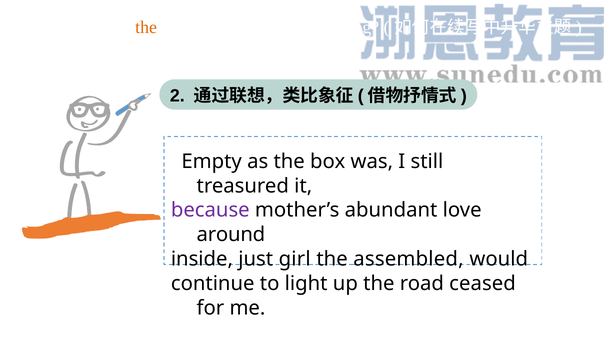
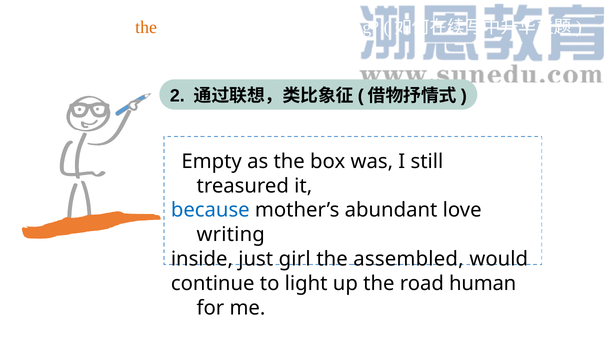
because colour: purple -> blue
around at (231, 234): around -> writing
ceased: ceased -> human
